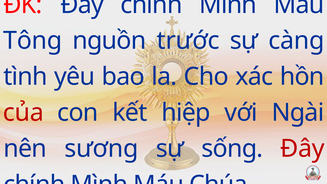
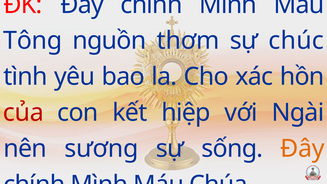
trước: trước -> thơm
càng: càng -> chúc
Đây at (302, 149) colour: red -> orange
